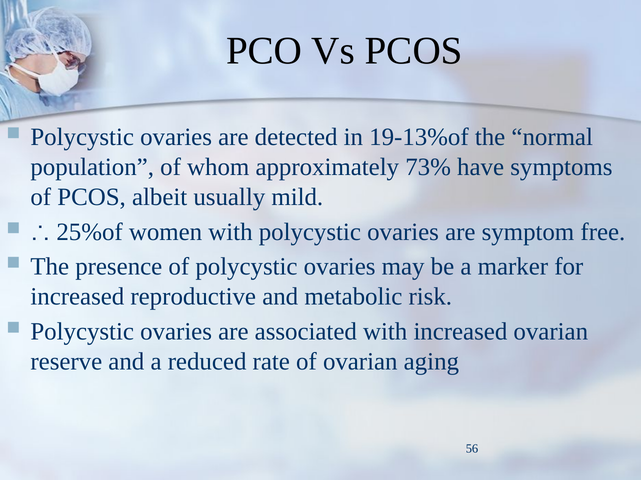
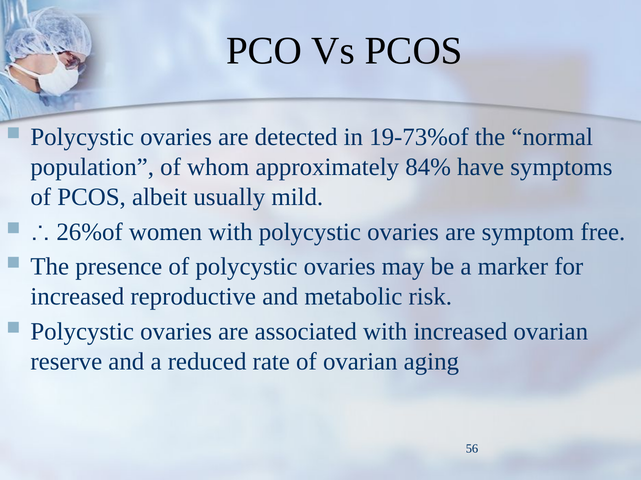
19-13%of: 19-13%of -> 19-73%of
73%: 73% -> 84%
25%of: 25%of -> 26%of
